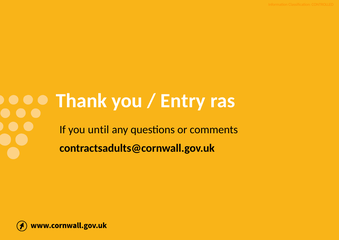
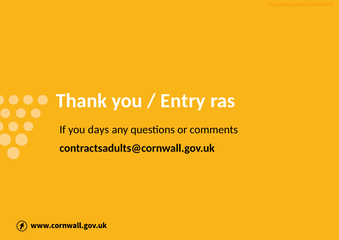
until: until -> days
